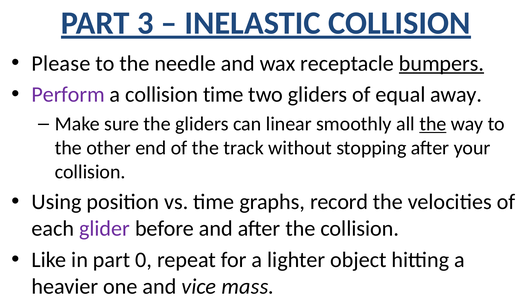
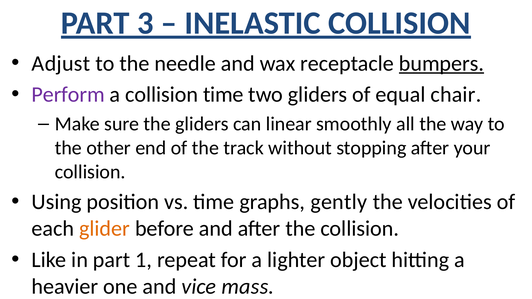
Please: Please -> Adjust
away: away -> chair
the at (433, 124) underline: present -> none
record: record -> gently
glider colour: purple -> orange
0: 0 -> 1
